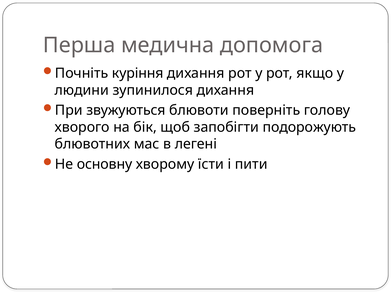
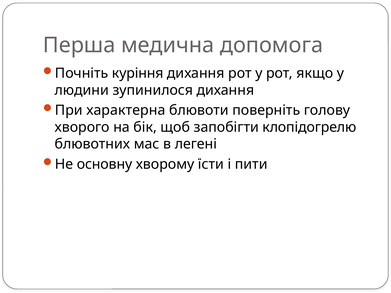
звужуються: звужуються -> характерна
подорожують: подорожують -> клопідогрелю
